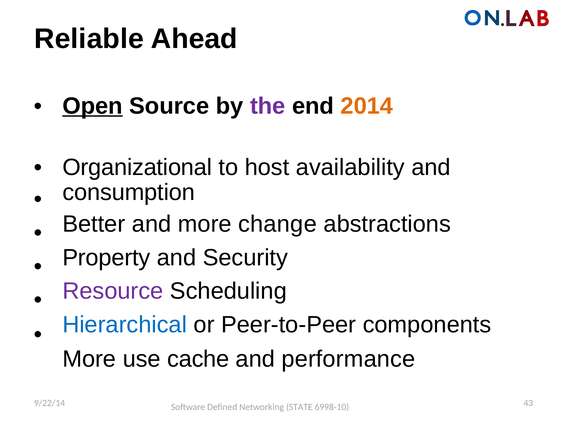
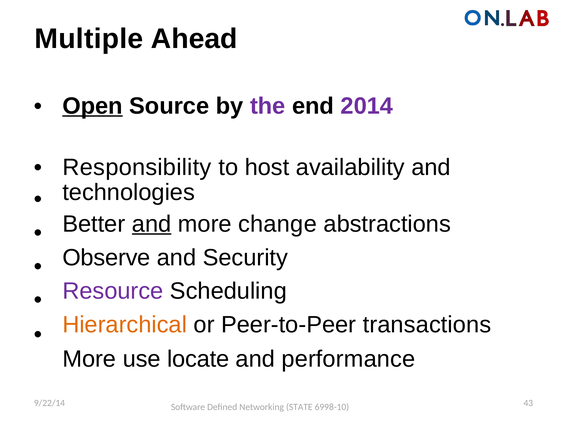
Reliable: Reliable -> Multiple
2014 colour: orange -> purple
Organizational: Organizational -> Responsibility
consumption: consumption -> technologies
and at (152, 224) underline: none -> present
Property: Property -> Observe
Hierarchical colour: blue -> orange
components: components -> transactions
cache: cache -> locate
